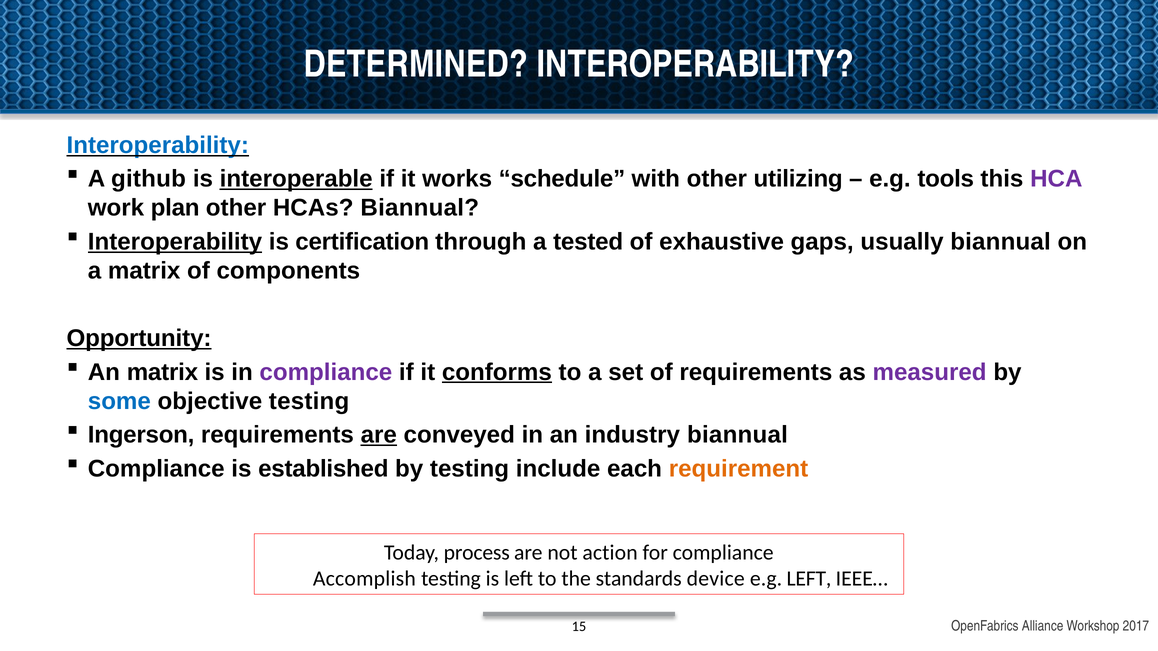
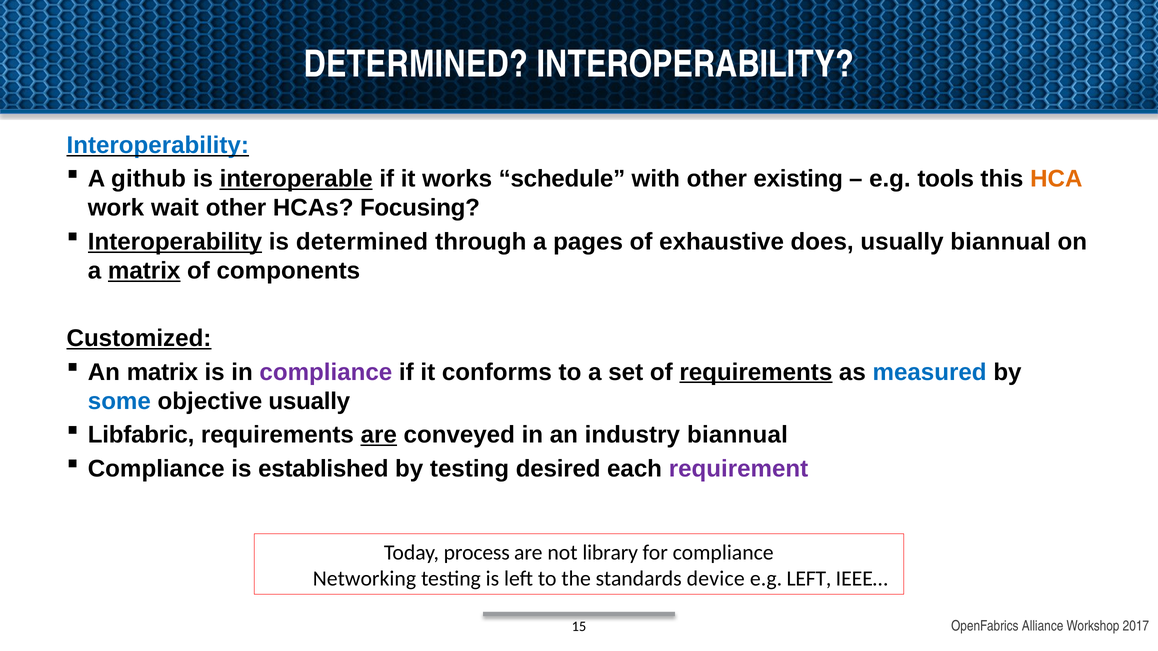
utilizing: utilizing -> existing
HCA colour: purple -> orange
plan: plan -> wait
HCAs Biannual: Biannual -> Focusing
is certification: certification -> determined
tested: tested -> pages
gaps: gaps -> does
matrix at (144, 271) underline: none -> present
Opportunity: Opportunity -> Customized
conforms underline: present -> none
requirements at (756, 372) underline: none -> present
measured colour: purple -> blue
objective testing: testing -> usually
Ingerson: Ingerson -> Libfabric
include: include -> desired
requirement colour: orange -> purple
action: action -> library
Accomplish: Accomplish -> Networking
